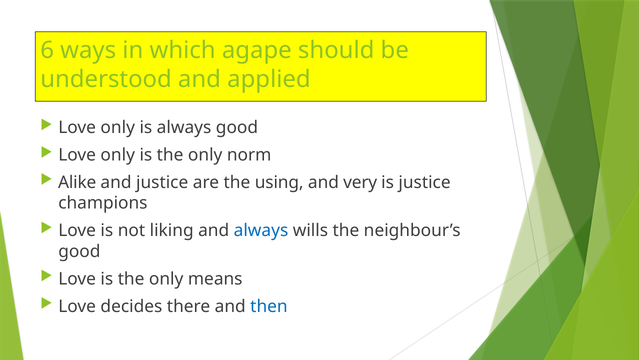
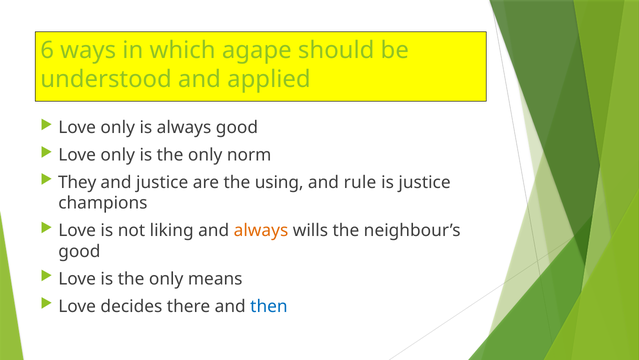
Alike: Alike -> They
very: very -> rule
always at (261, 230) colour: blue -> orange
